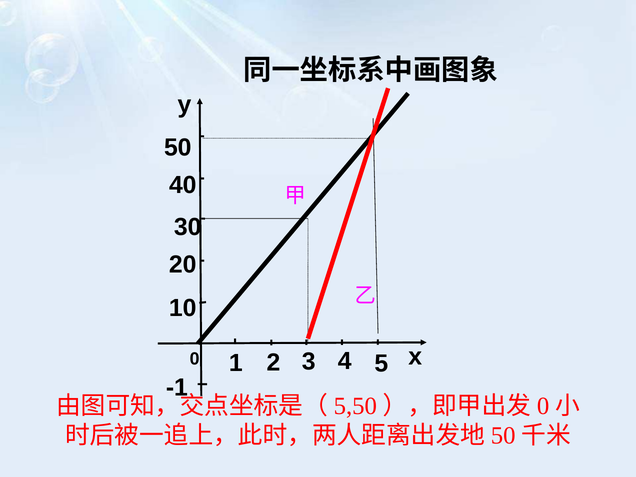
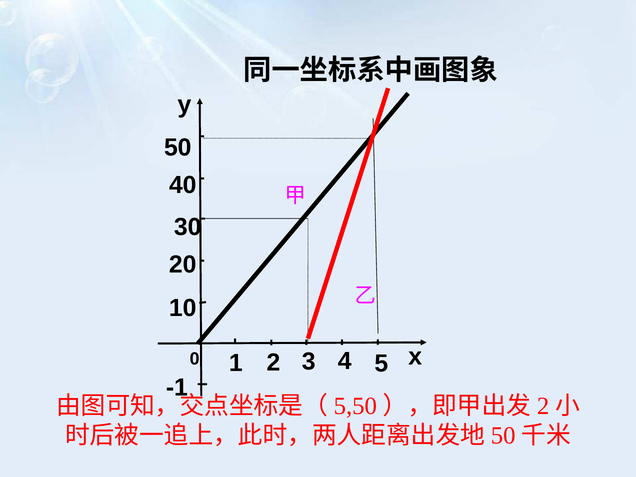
0 at (543, 406): 0 -> 2
